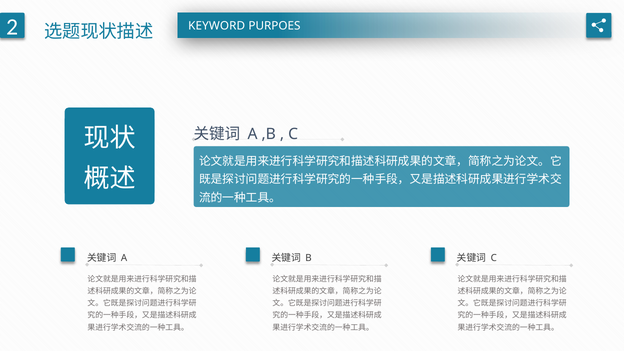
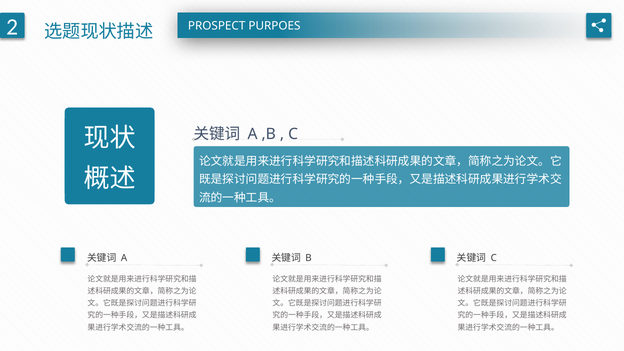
KEYWORD: KEYWORD -> PROSPECT
